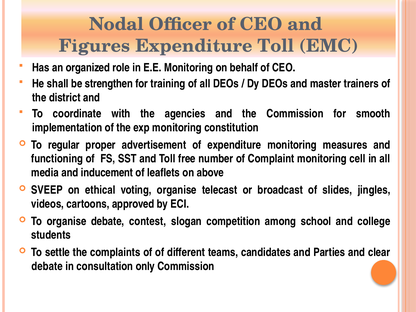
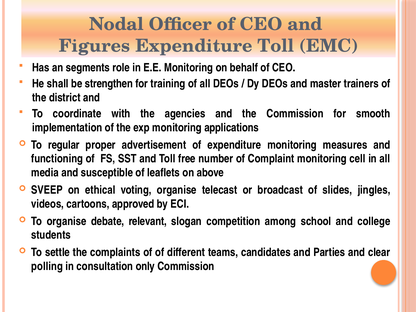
organized: organized -> segments
constitution: constitution -> applications
inducement: inducement -> susceptible
contest: contest -> relevant
debate at (47, 266): debate -> polling
